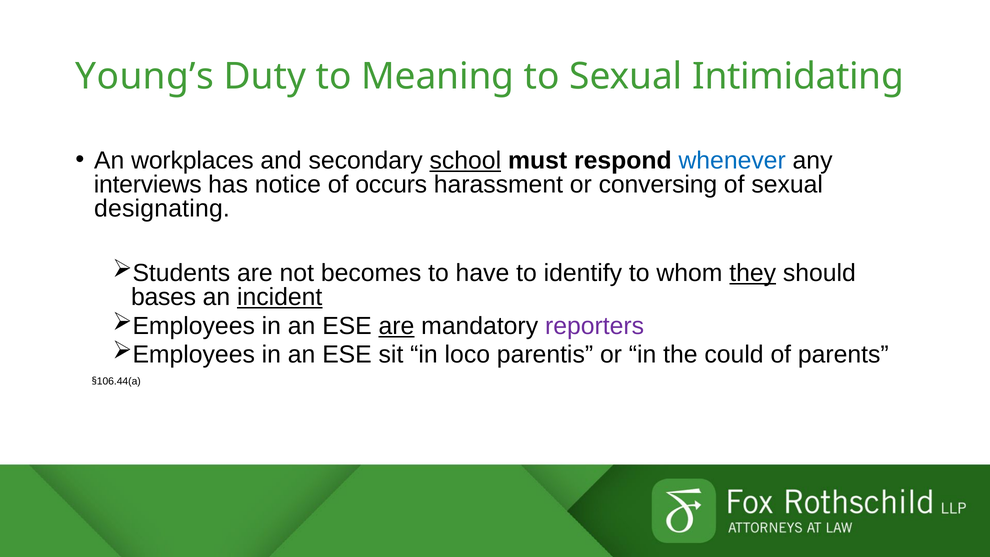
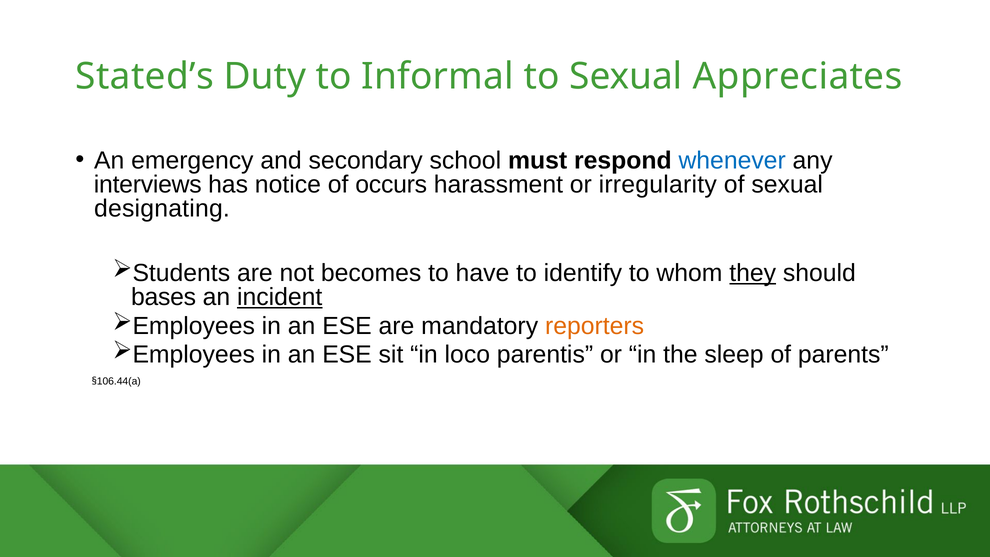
Young’s: Young’s -> Stated’s
Meaning: Meaning -> Informal
Intimidating: Intimidating -> Appreciates
workplaces: workplaces -> emergency
school underline: present -> none
conversing: conversing -> irregularity
are at (396, 326) underline: present -> none
reporters colour: purple -> orange
could: could -> sleep
